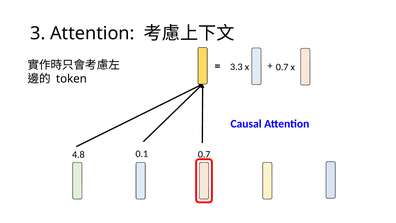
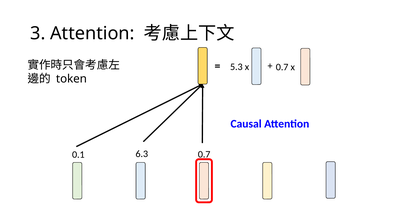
3.3: 3.3 -> 5.3
0.1: 0.1 -> 6.3
4.8: 4.8 -> 0.1
